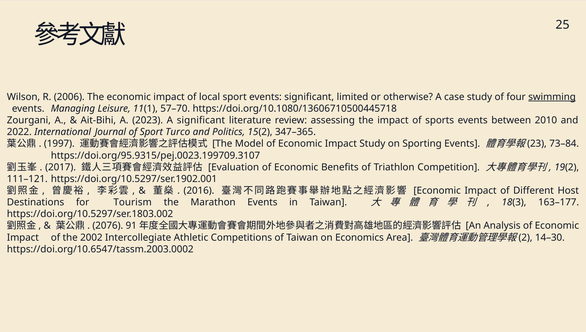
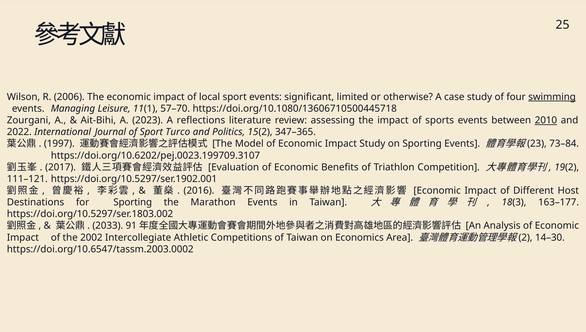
A significant: significant -> reflections
2010 underline: none -> present
https://doi.org/95.9315/pej.0023.199709.3107: https://doi.org/95.9315/pej.0023.199709.3107 -> https://doi.org/10.6202/pej.0023.199709.3107
for Tourism: Tourism -> Sporting
2076: 2076 -> 2033
